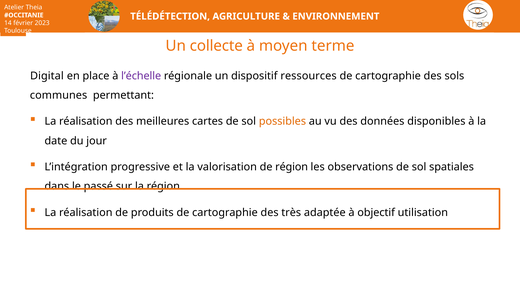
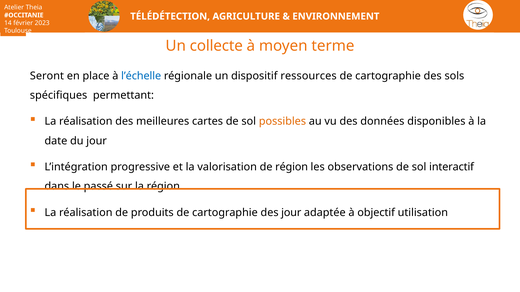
Digital: Digital -> Seront
l’échelle colour: purple -> blue
communes: communes -> spécifiques
spatiales: spatiales -> interactif
des très: très -> jour
